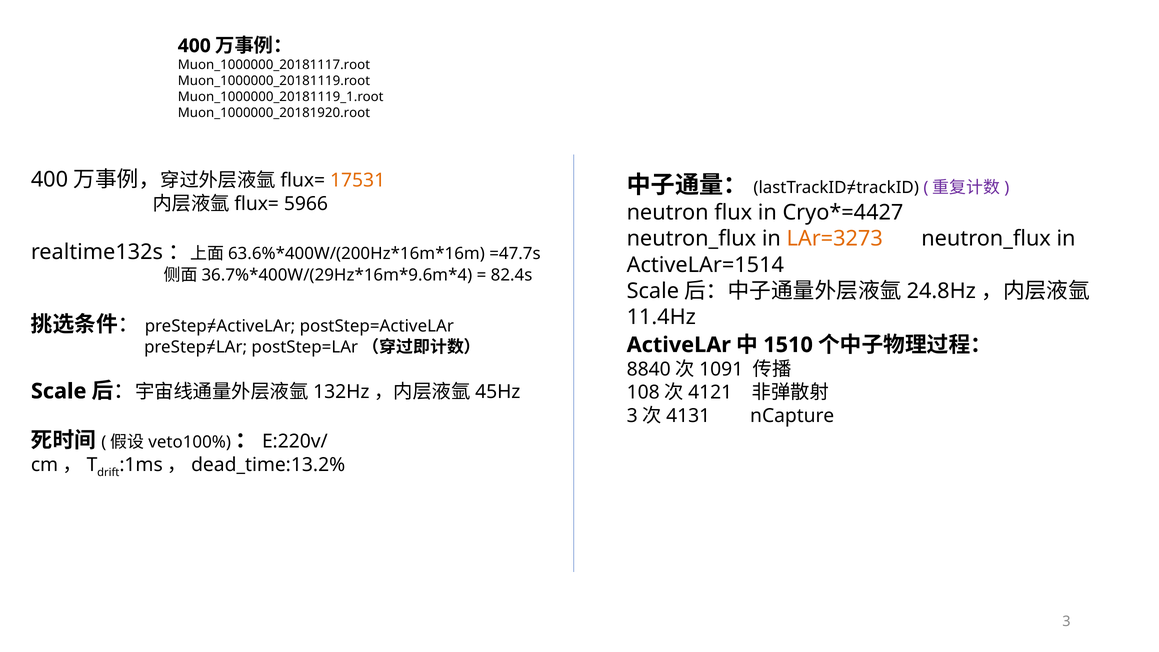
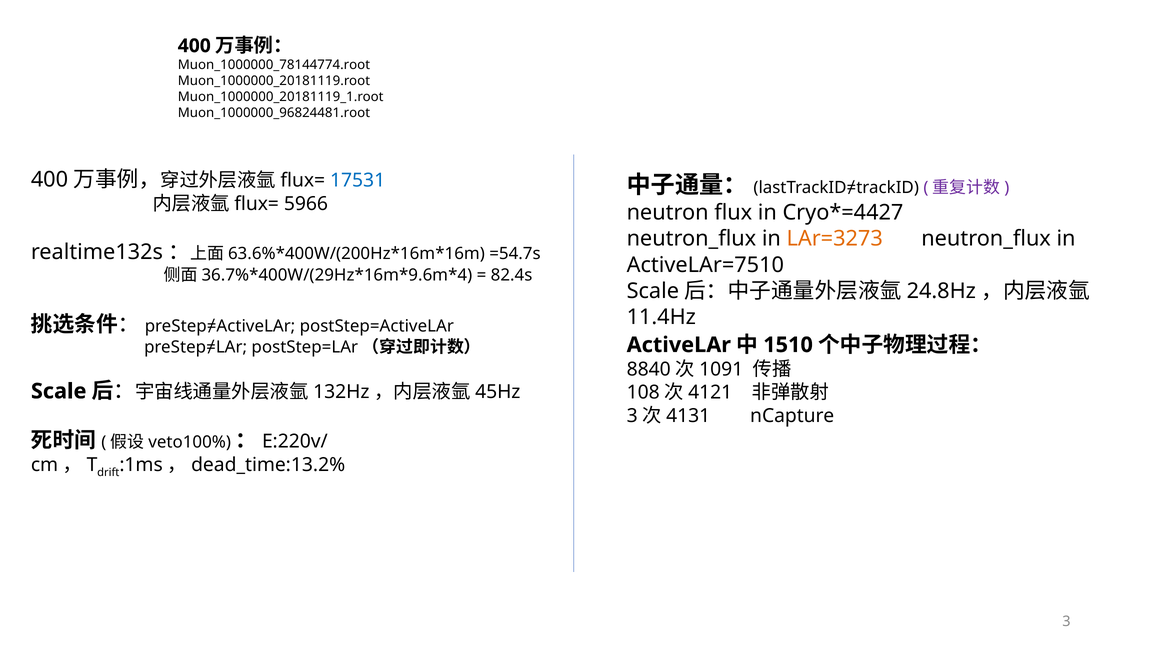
Muon_1000000_20181117.root: Muon_1000000_20181117.root -> Muon_1000000_78144774.root
Muon_1000000_20181920.root: Muon_1000000_20181920.root -> Muon_1000000_96824481.root
17531 colour: orange -> blue
=47.7s: =47.7s -> =54.7s
ActiveLAr=1514: ActiveLAr=1514 -> ActiveLAr=7510
